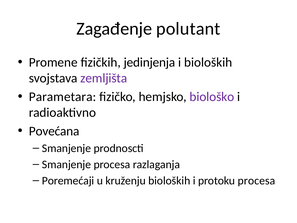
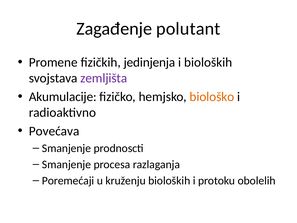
Parametara: Parametara -> Akumulacije
biološko colour: purple -> orange
Povećana: Povećana -> Povećava
protoku procesa: procesa -> obolelih
